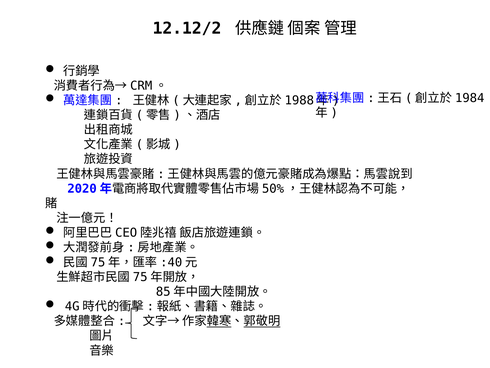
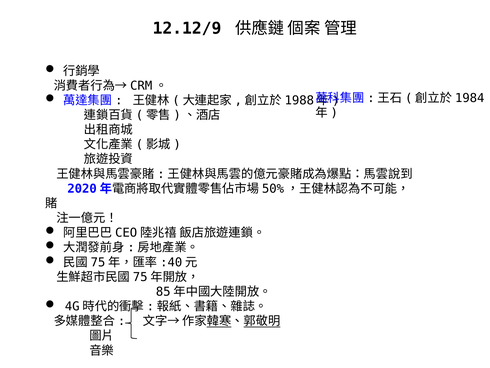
12.12/2: 12.12/2 -> 12.12/9
